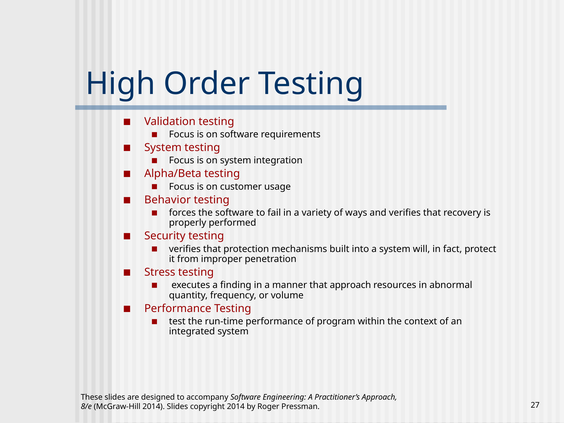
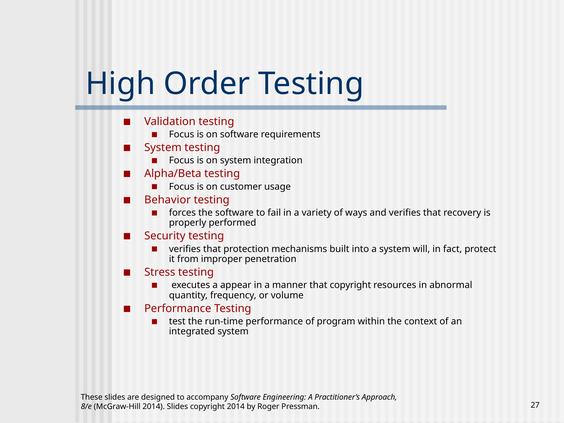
finding: finding -> appear
that approach: approach -> copyright
